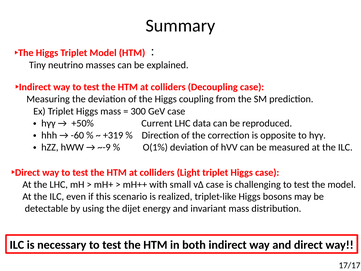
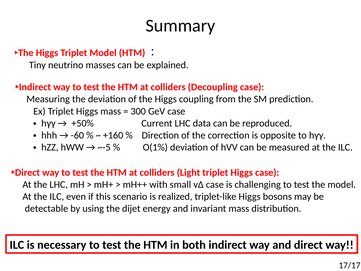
+319: +319 -> +160
~-9: ~-9 -> ~-5
